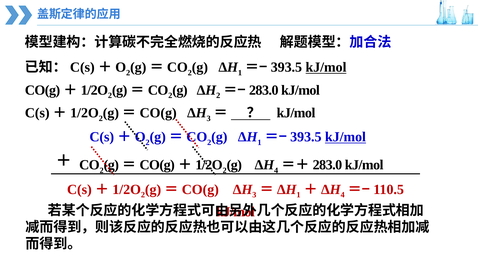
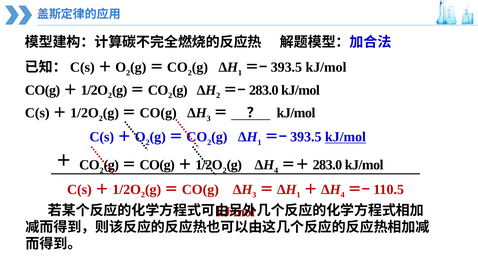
kJ/mol at (326, 67) underline: present -> none
